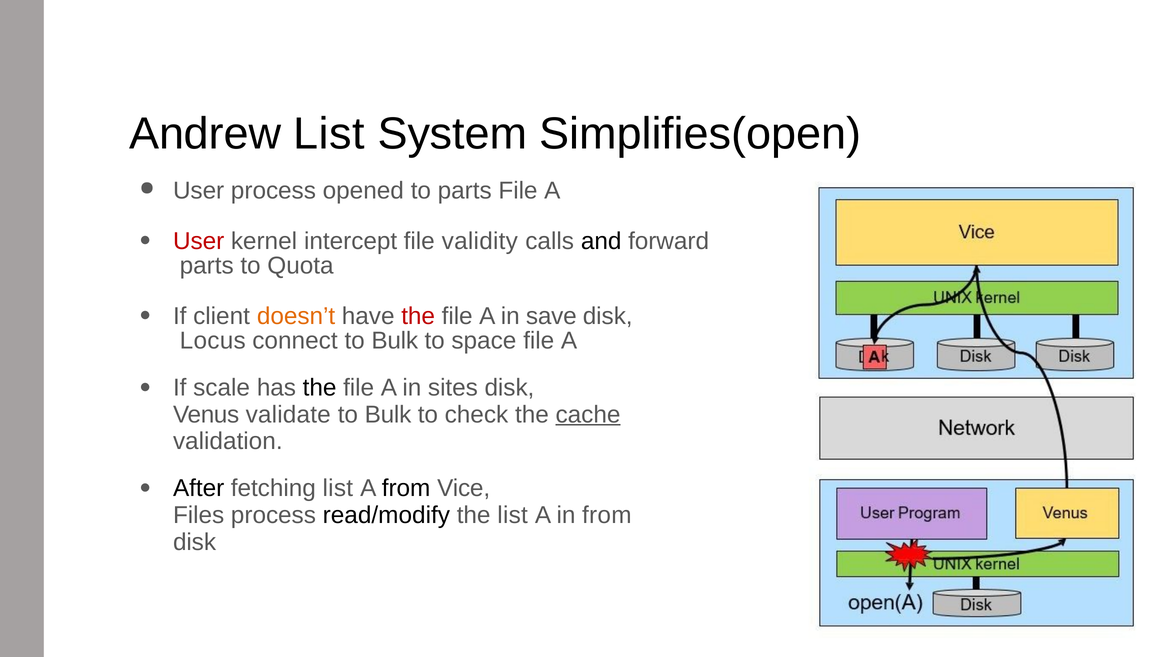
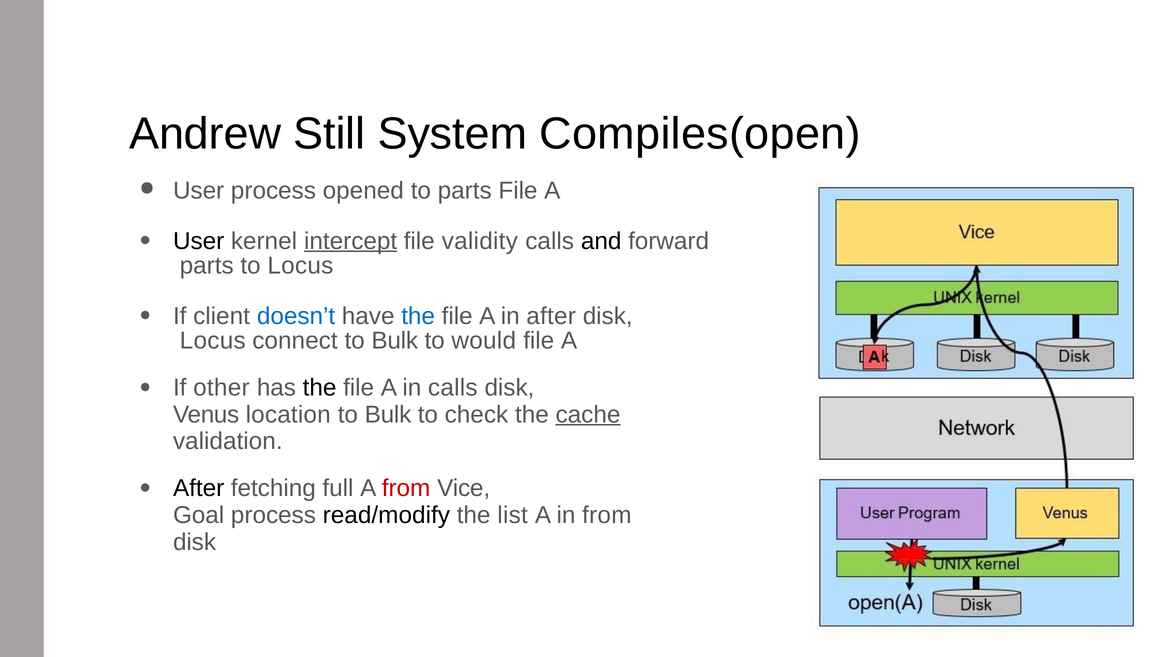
Andrew List: List -> Still
Simplifies(open: Simplifies(open -> Compiles(open
User at (199, 241) colour: red -> black
intercept underline: none -> present
to Quota: Quota -> Locus
doesn’t colour: orange -> blue
the at (418, 316) colour: red -> blue
in save: save -> after
space: space -> would
scale: scale -> other
in sites: sites -> calls
validate: validate -> location
fetching list: list -> full
from at (406, 489) colour: black -> red
Files: Files -> Goal
